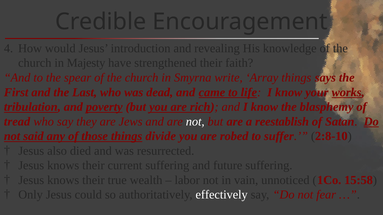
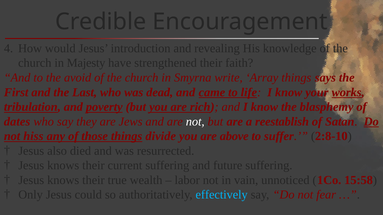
spear: spear -> avoid
tread: tread -> dates
said: said -> hiss
robed: robed -> above
effectively colour: white -> light blue
